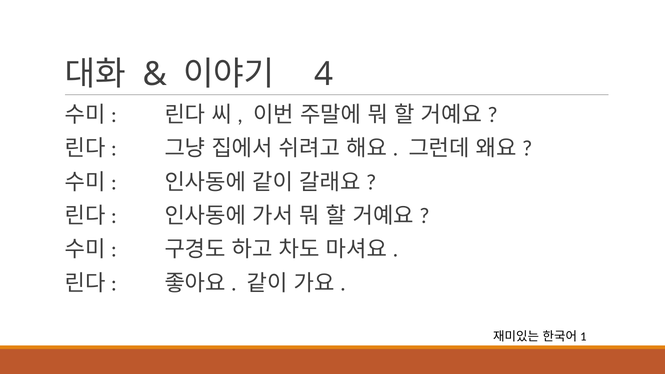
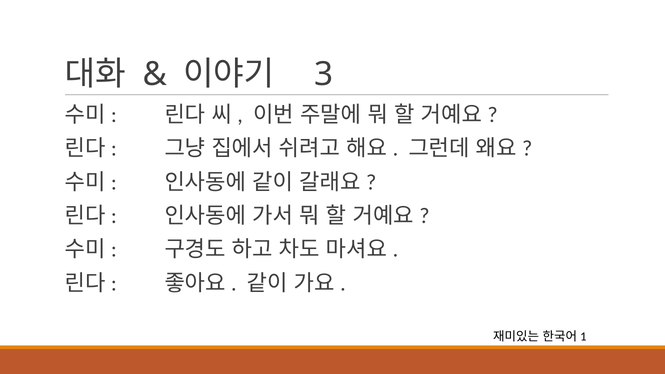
4: 4 -> 3
